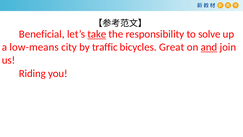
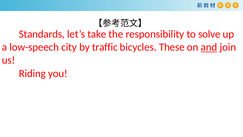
Beneficial: Beneficial -> Standards
take underline: present -> none
low-means: low-means -> low-speech
Great: Great -> These
